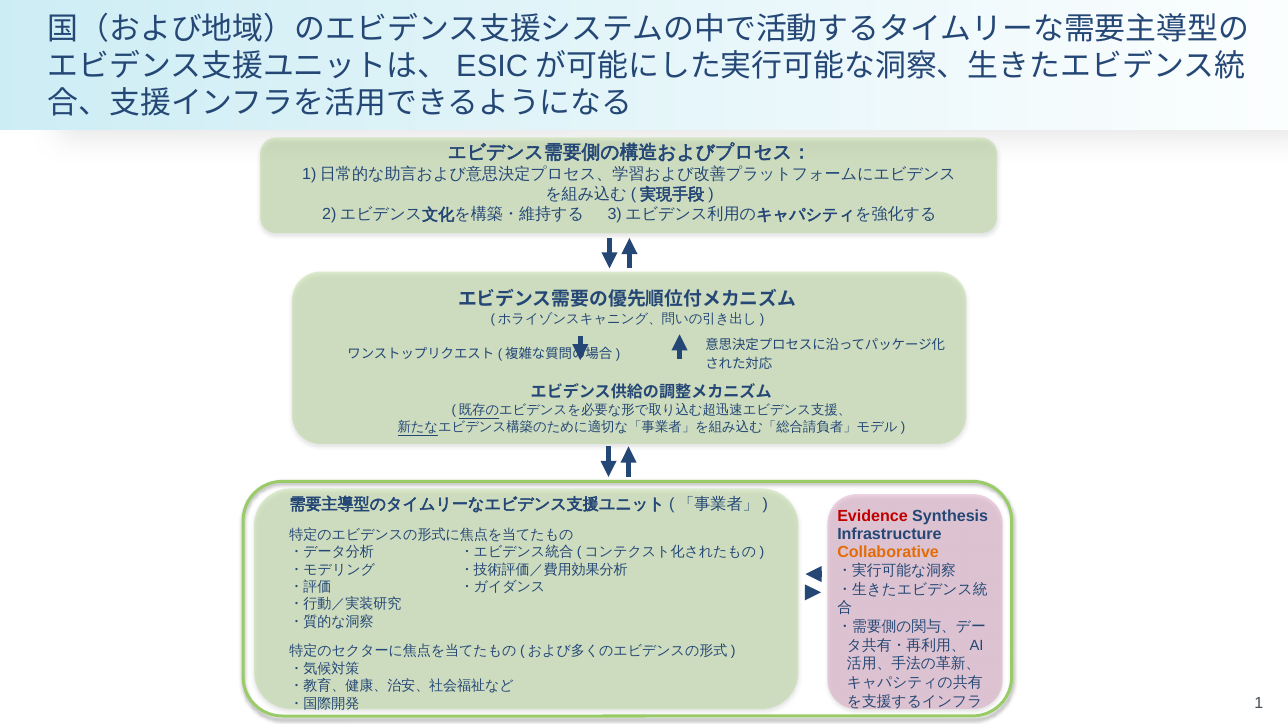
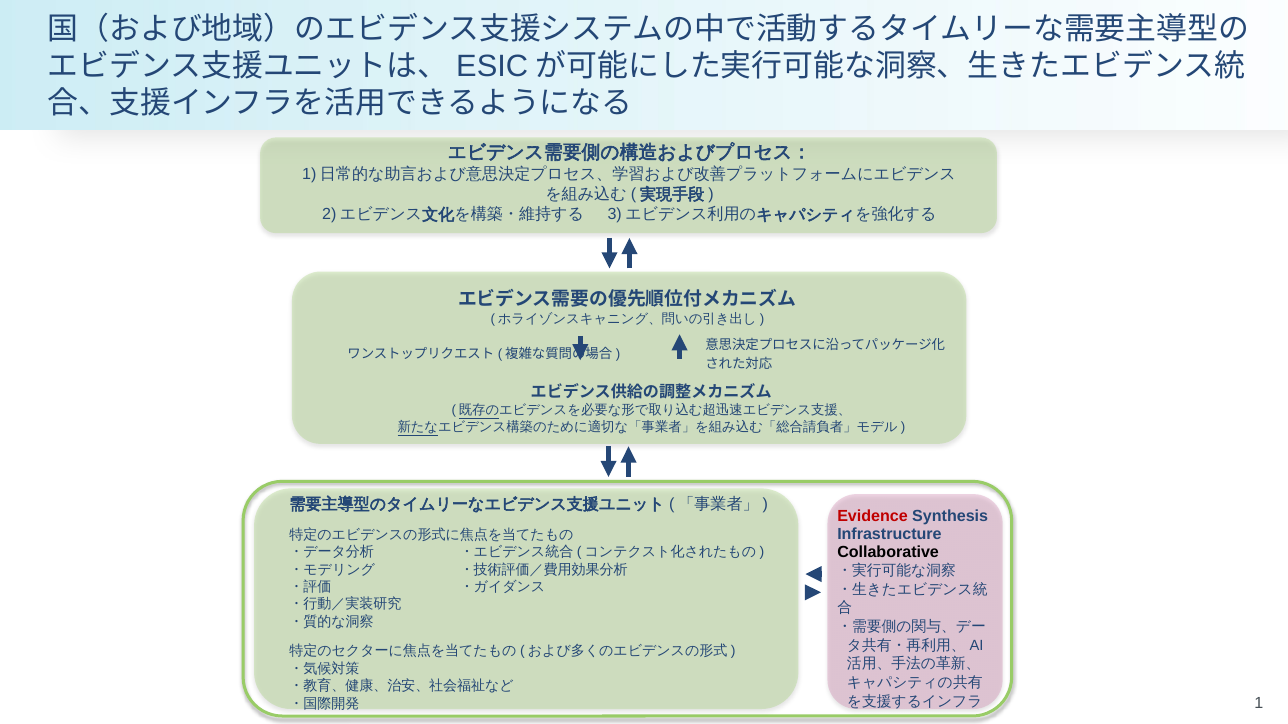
Collaborative colour: orange -> black
